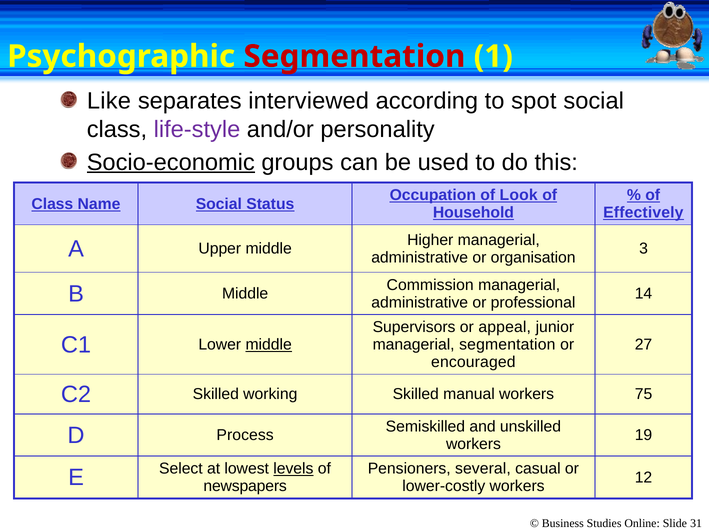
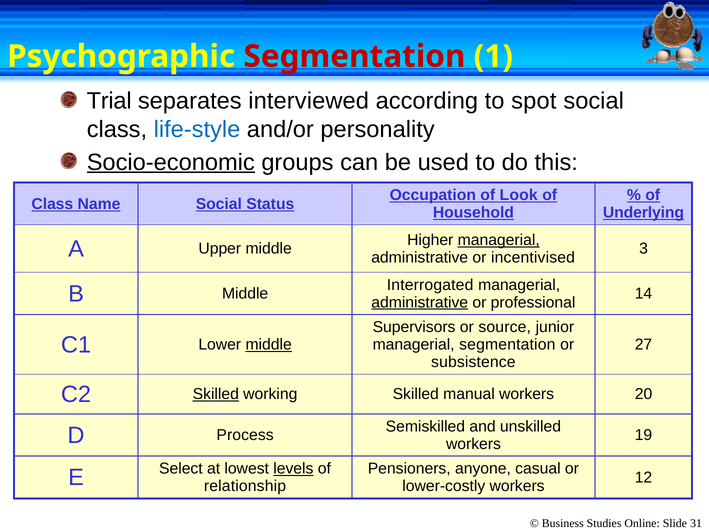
Like: Like -> Trial
life-style colour: purple -> blue
Effectively: Effectively -> Underlying
managerial at (499, 240) underline: none -> present
organisation: organisation -> incentivised
Commission: Commission -> Interrogated
administrative at (420, 303) underline: none -> present
appeal: appeal -> source
encouraged: encouraged -> subsistence
Skilled at (216, 395) underline: none -> present
75: 75 -> 20
several: several -> anyone
newspapers: newspapers -> relationship
